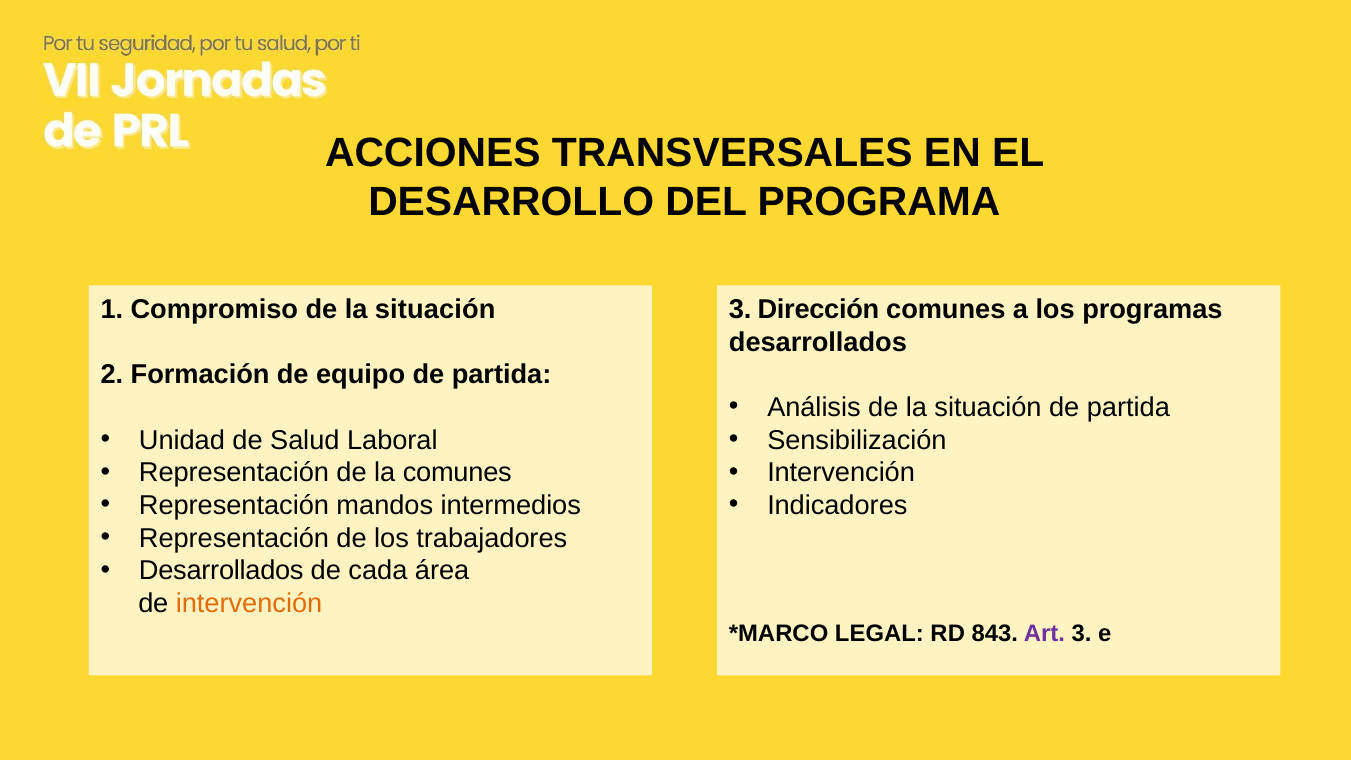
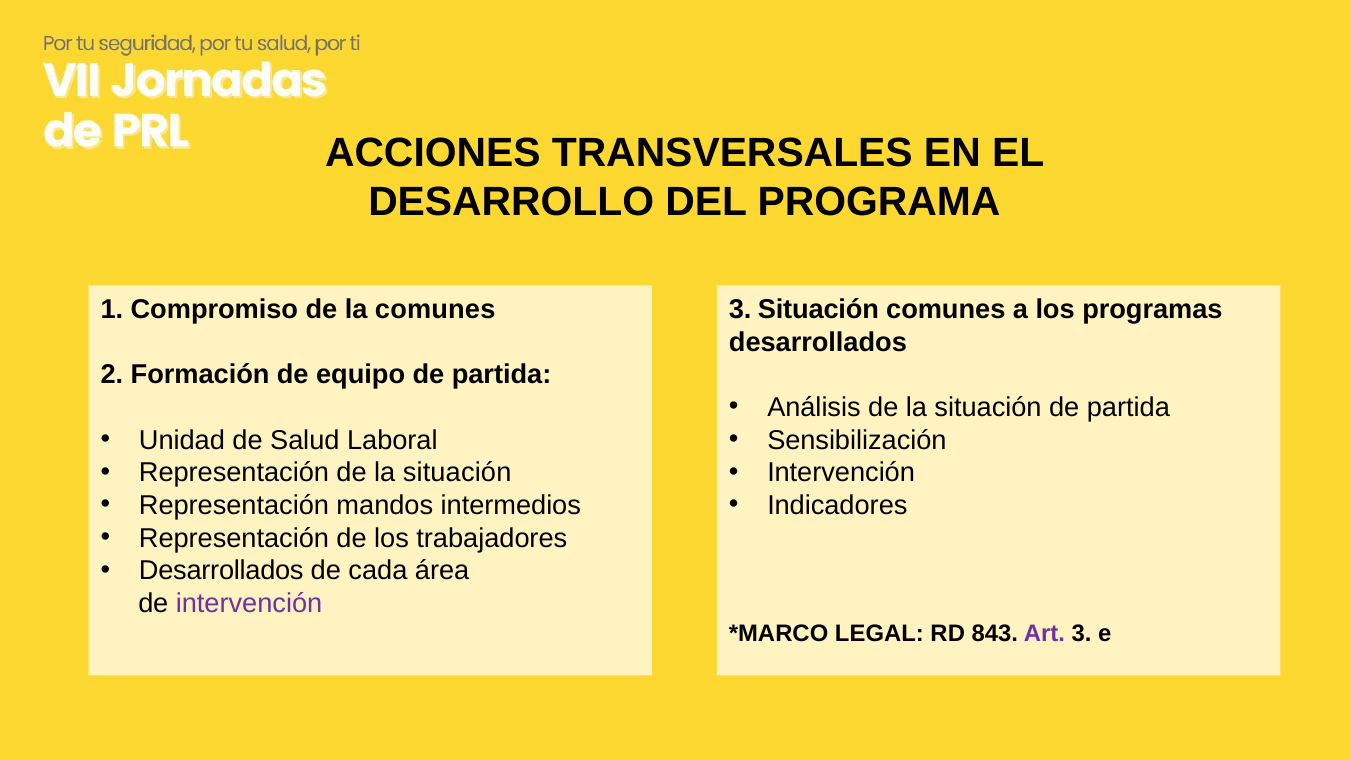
Compromiso de la situación: situación -> comunes
3 Dirección: Dirección -> Situación
Representación de la comunes: comunes -> situación
intervención at (249, 604) colour: orange -> purple
